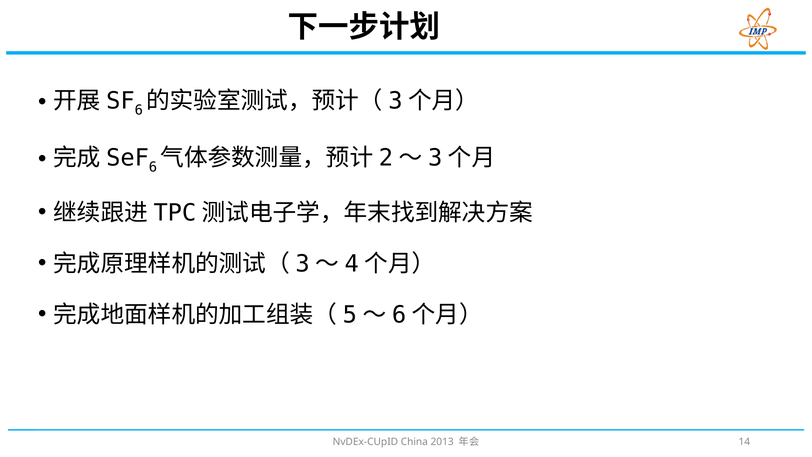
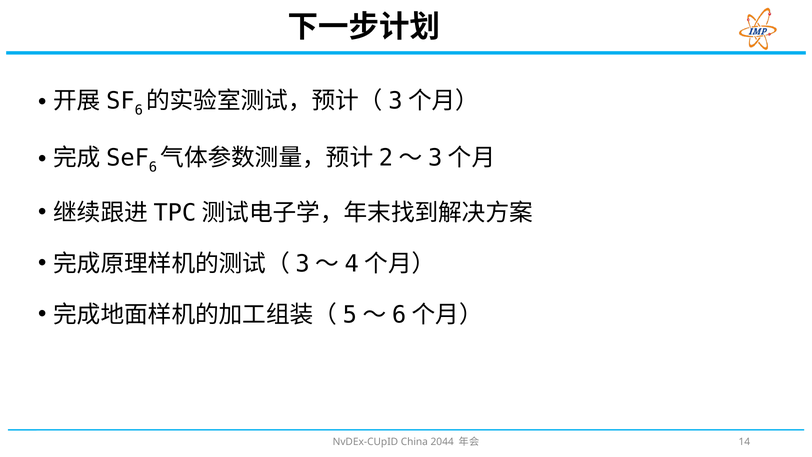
2013: 2013 -> 2044
